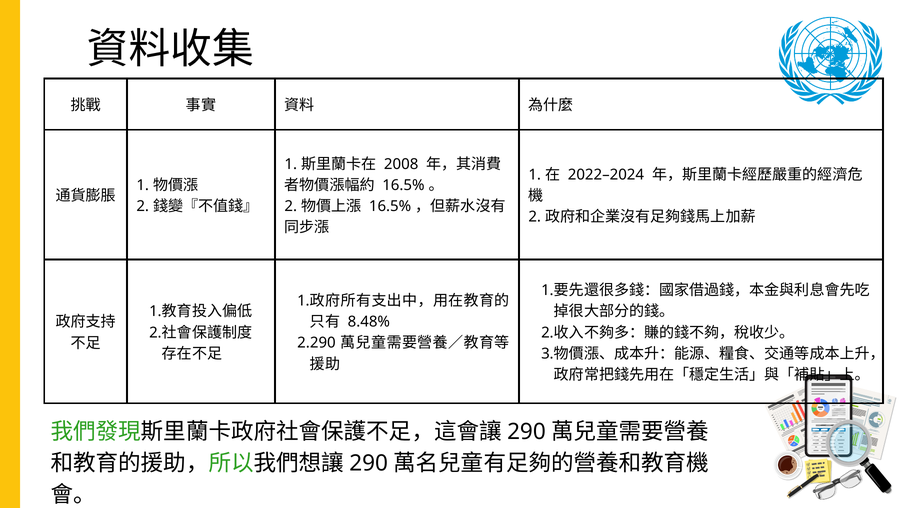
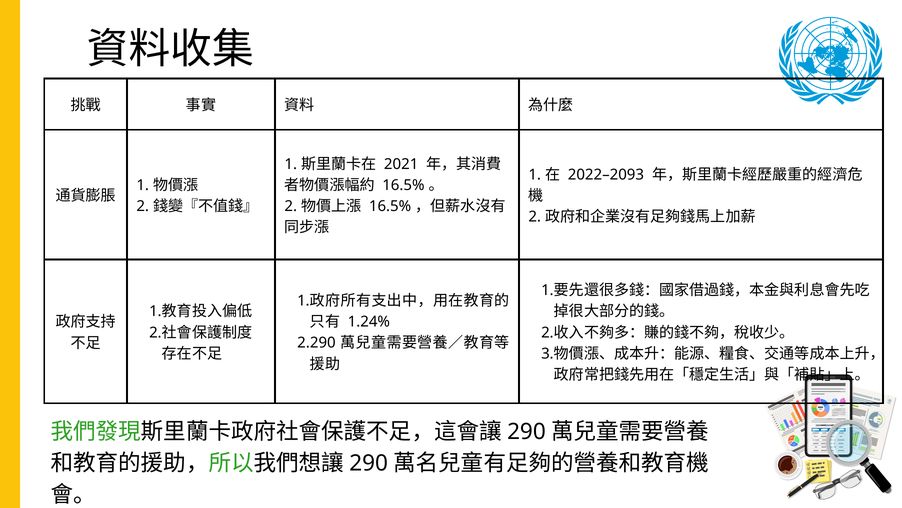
2008: 2008 -> 2021
2022–2024: 2022–2024 -> 2022–2093
8.48%: 8.48% -> 1.24%
